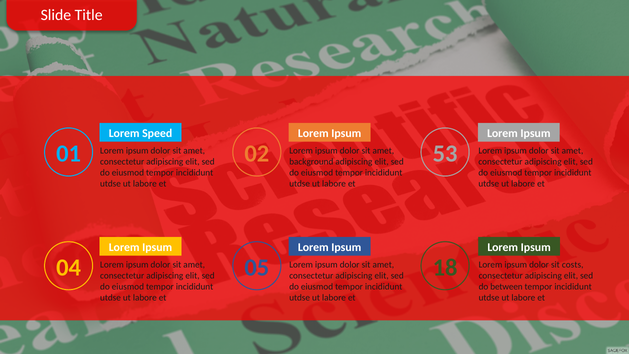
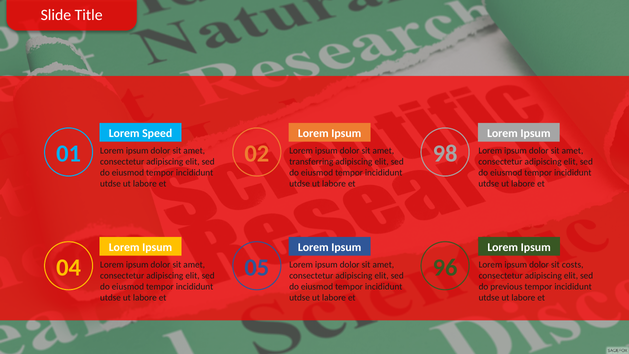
53: 53 -> 98
background: background -> transferring
18: 18 -> 96
between: between -> previous
